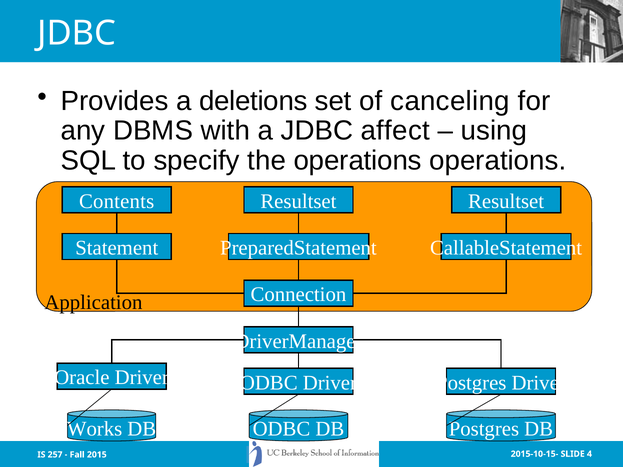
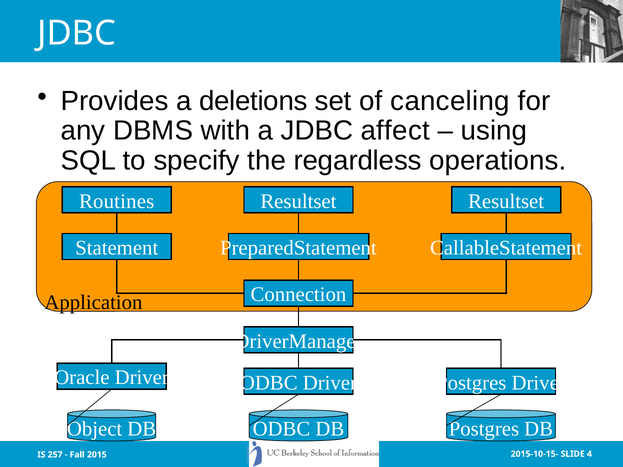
the operations: operations -> regardless
Contents: Contents -> Routines
Works: Works -> Object
